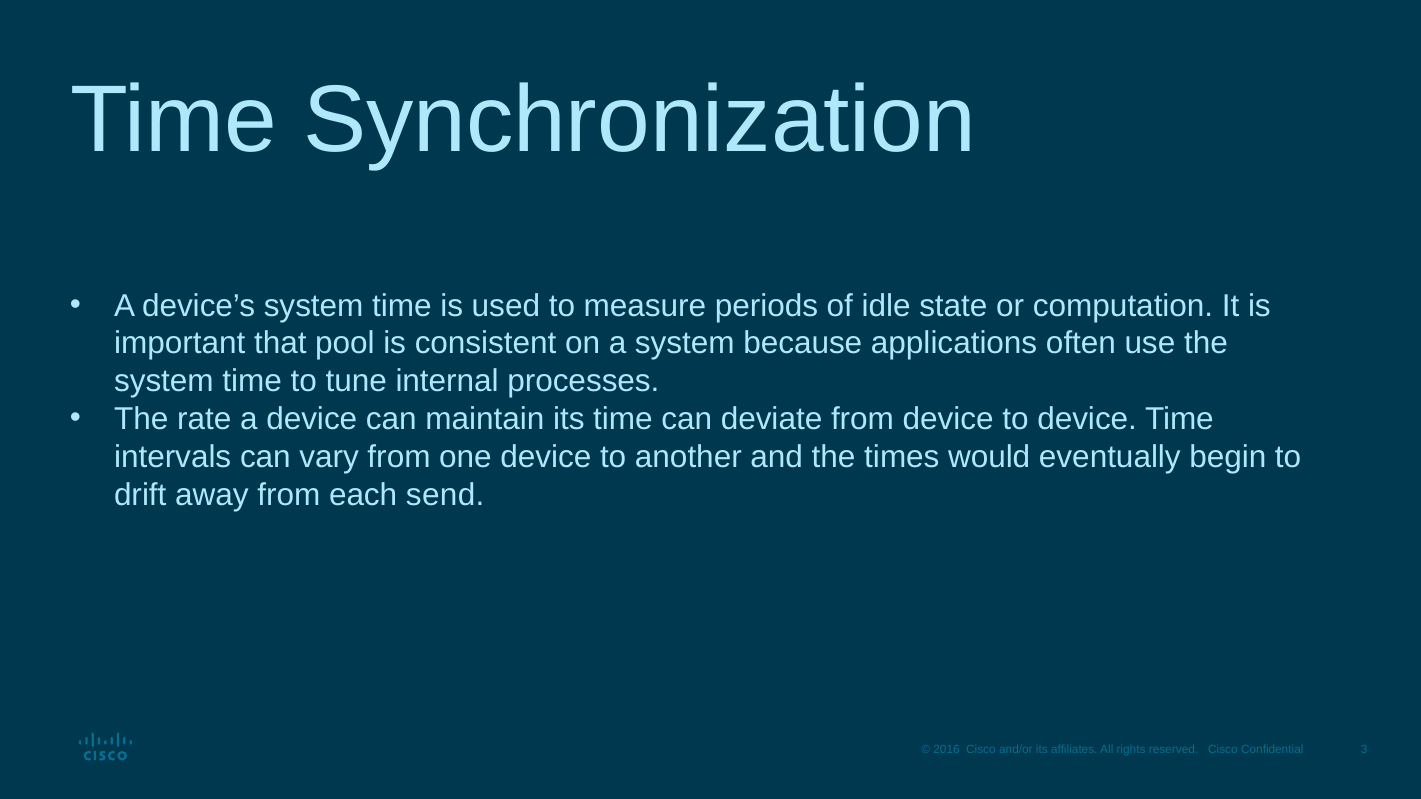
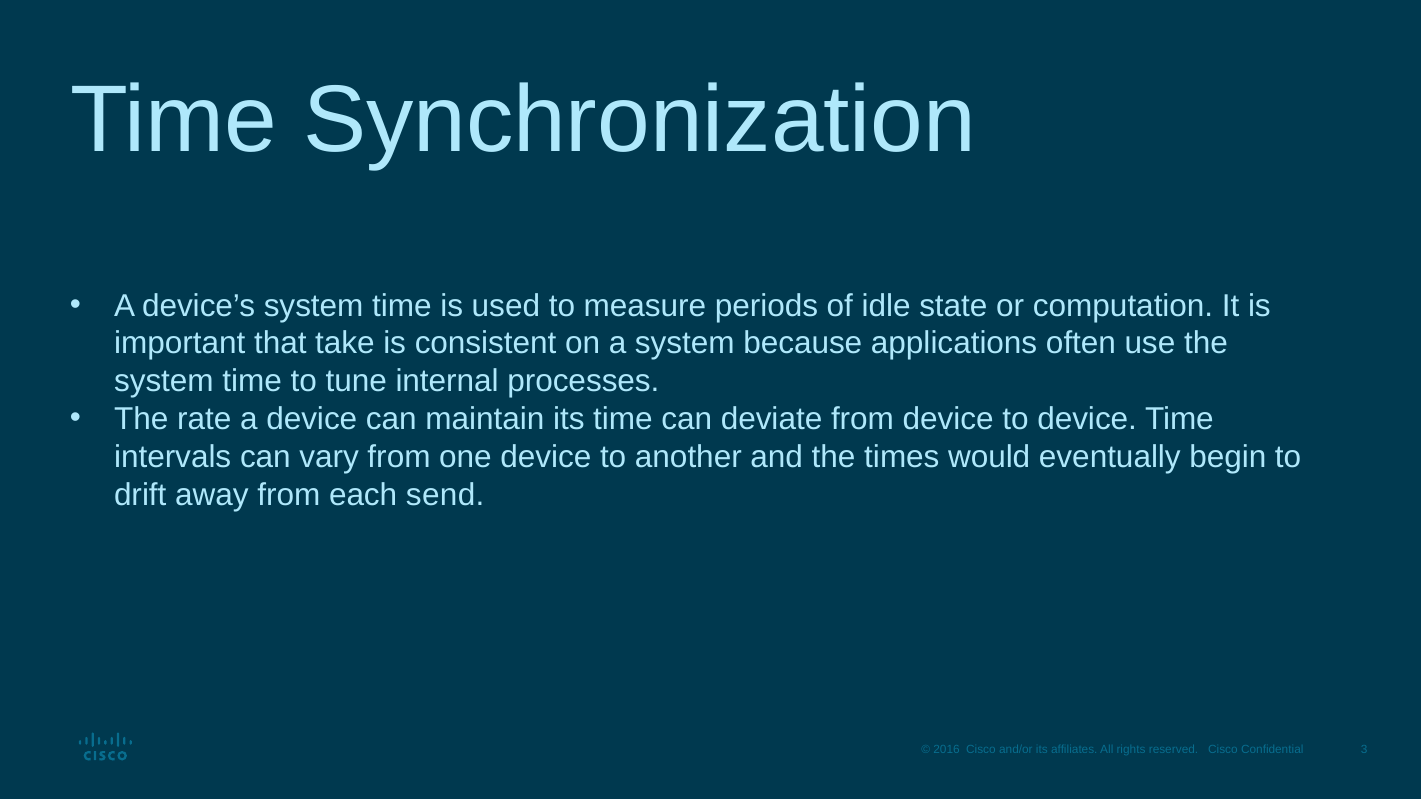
pool: pool -> take
